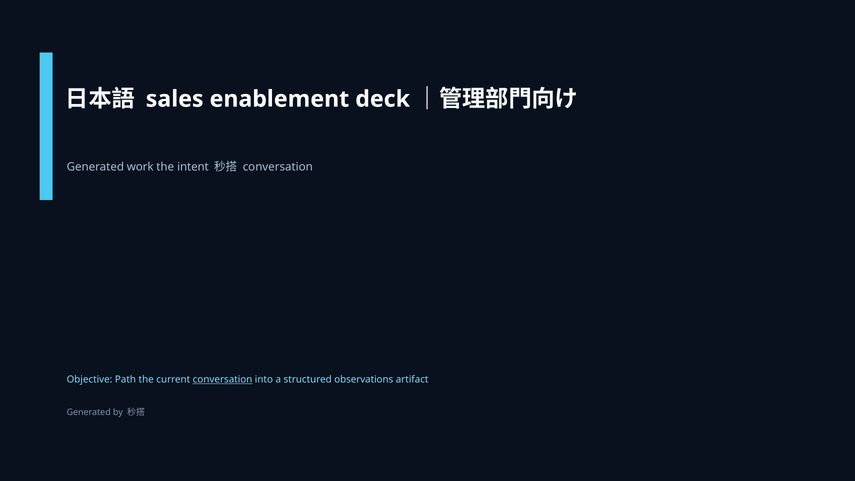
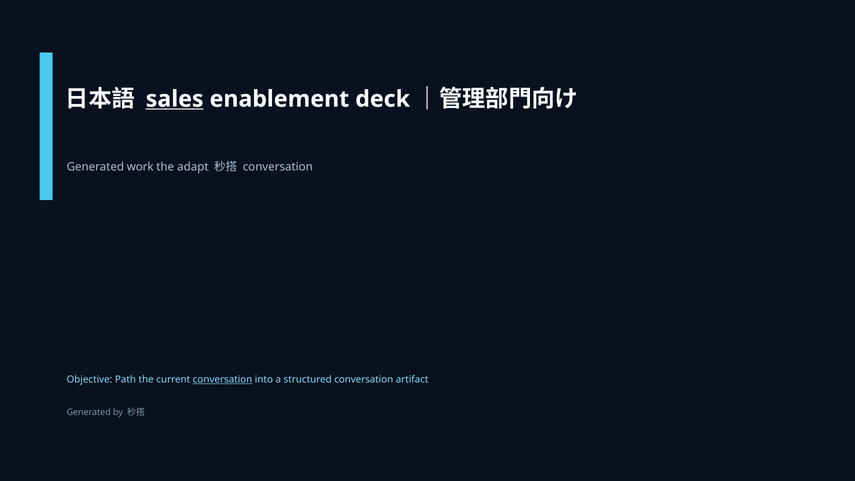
sales underline: none -> present
intent: intent -> adapt
structured observations: observations -> conversation
